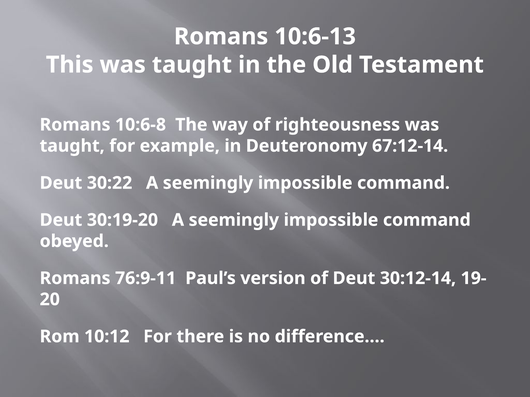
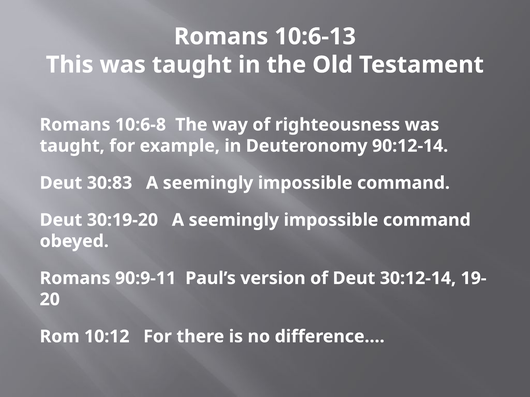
67:12-14: 67:12-14 -> 90:12-14
30:22: 30:22 -> 30:83
76:9-11: 76:9-11 -> 90:9-11
